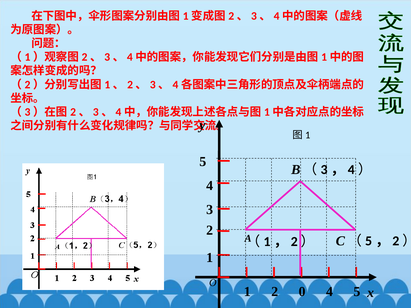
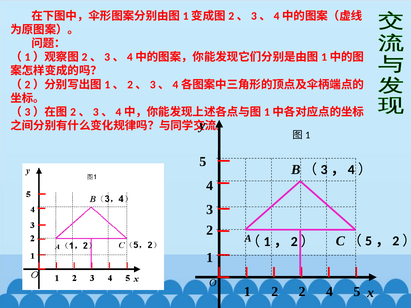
2 0: 0 -> 2
